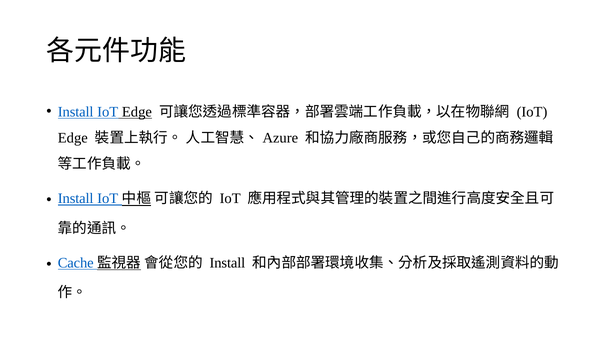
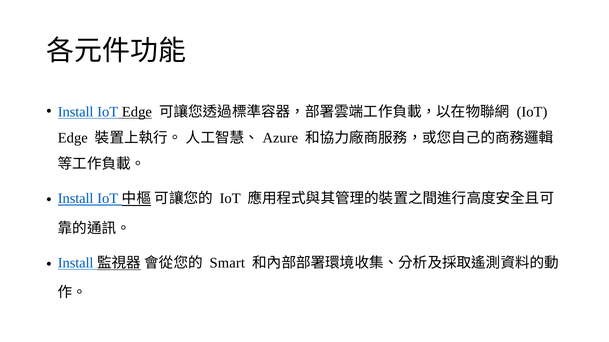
Cache at (76, 263): Cache -> Install
Install at (227, 263): Install -> Smart
